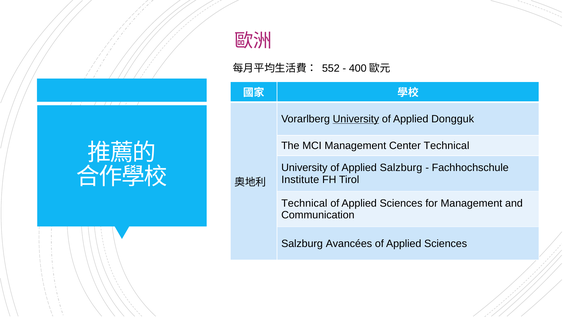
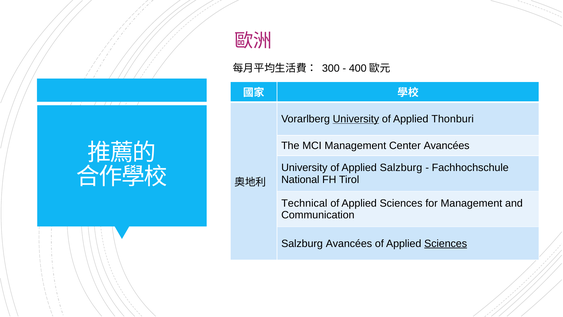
552: 552 -> 300
Dongguk: Dongguk -> Thonburi
Center Technical: Technical -> Avancées
Institute: Institute -> National
Sciences at (446, 243) underline: none -> present
